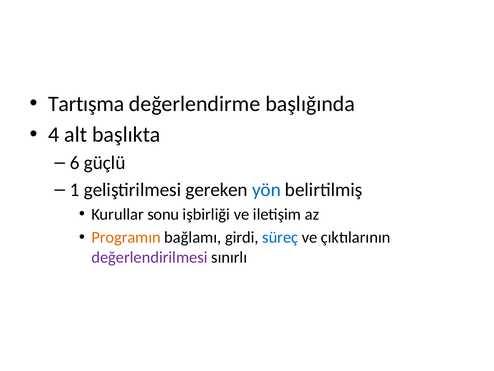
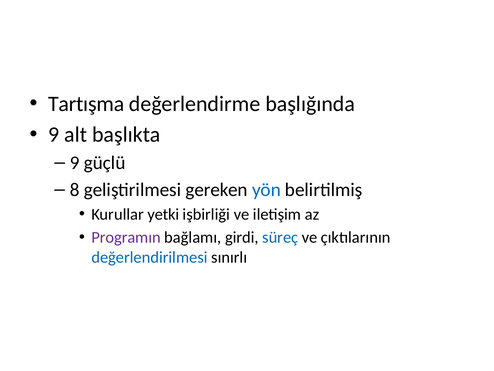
4 at (54, 134): 4 -> 9
6 at (75, 163): 6 -> 9
1: 1 -> 8
sonu: sonu -> yetki
Programın colour: orange -> purple
değerlendirilmesi colour: purple -> blue
